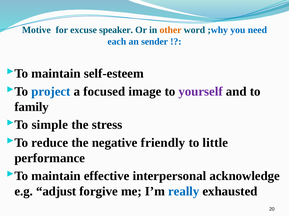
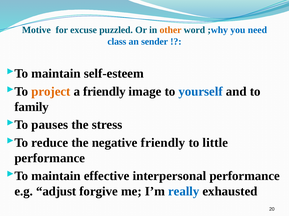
speaker: speaker -> puzzled
each: each -> class
project colour: blue -> orange
a focused: focused -> friendly
yourself colour: purple -> blue
simple: simple -> pauses
interpersonal acknowledge: acknowledge -> performance
